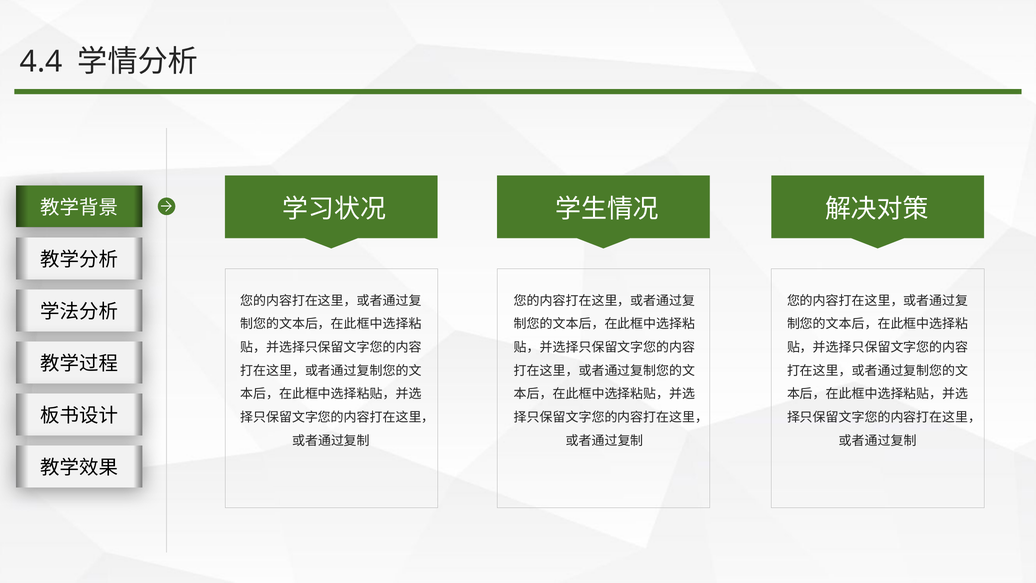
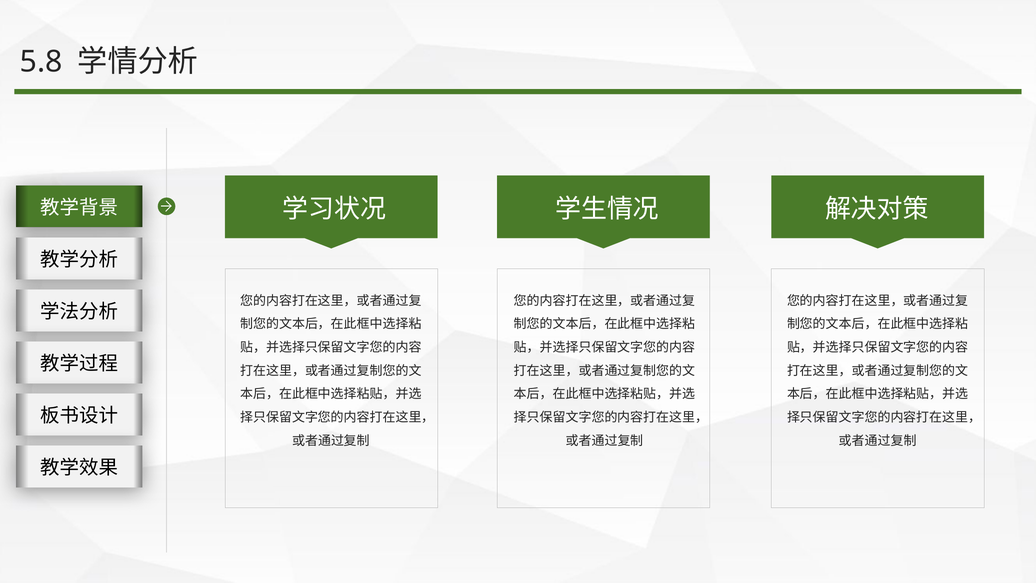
4.4: 4.4 -> 5.8
